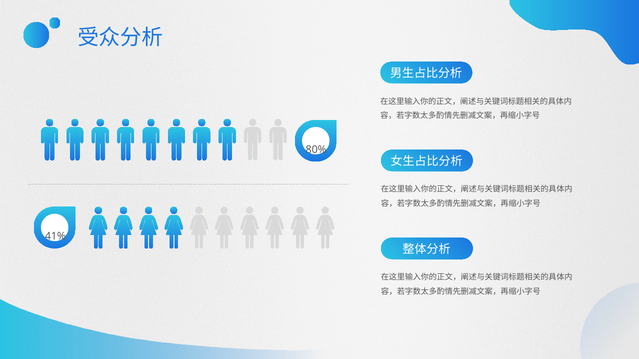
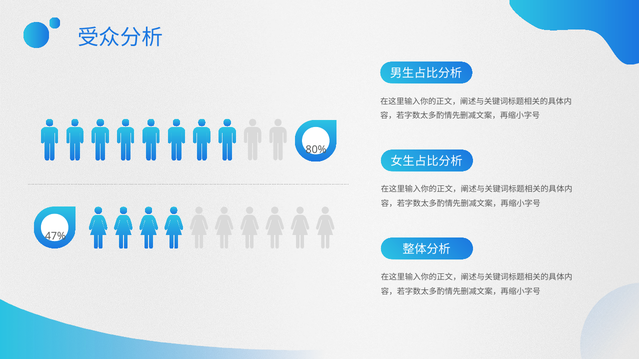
41%: 41% -> 47%
